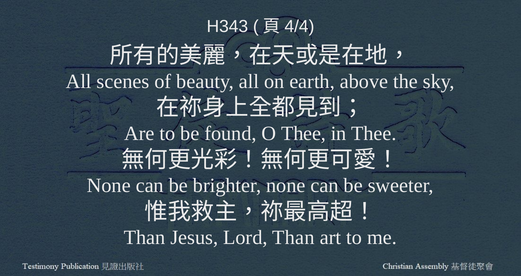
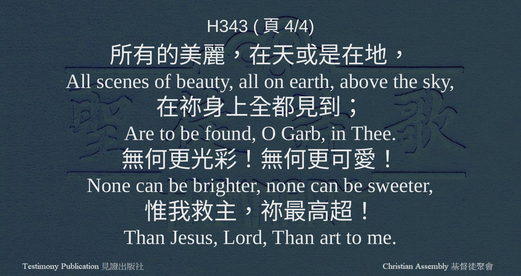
O Thee: Thee -> Garb
